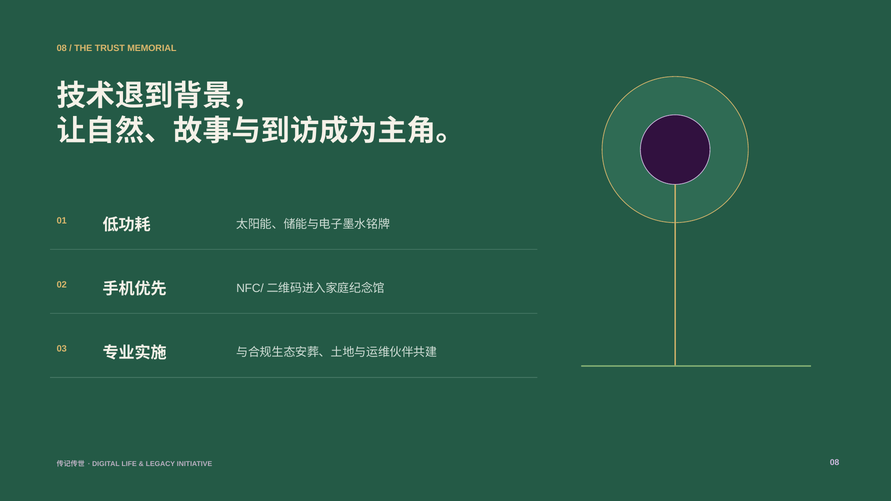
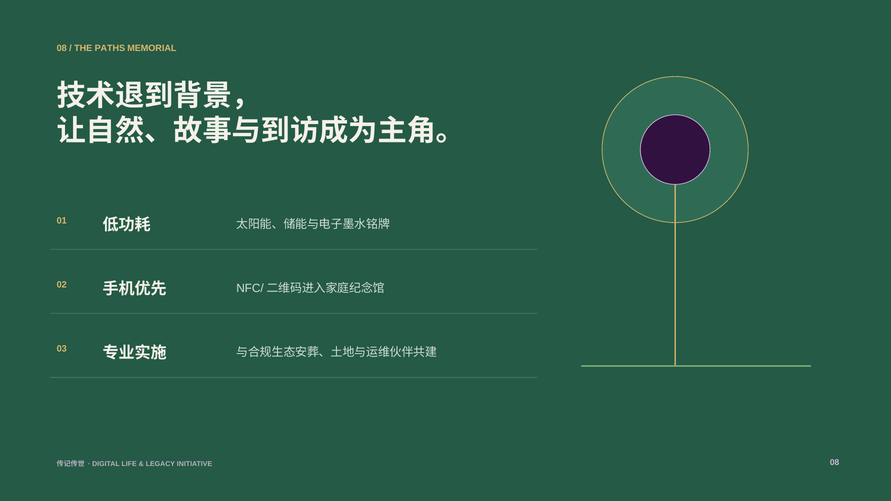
TRUST: TRUST -> PATHS
